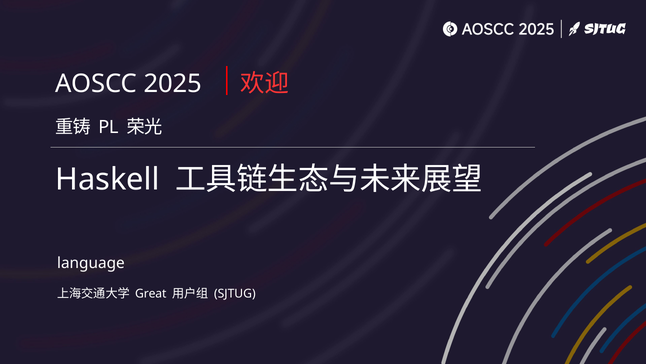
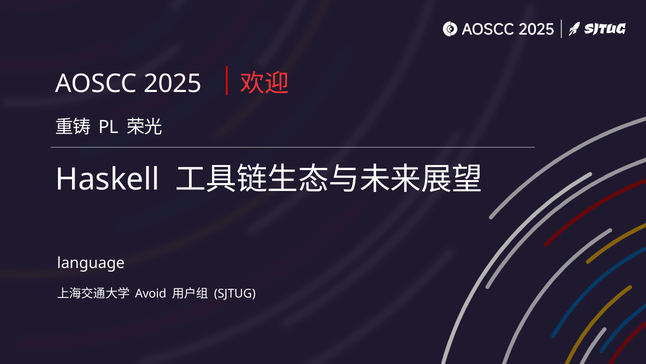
Great: Great -> Avoid
